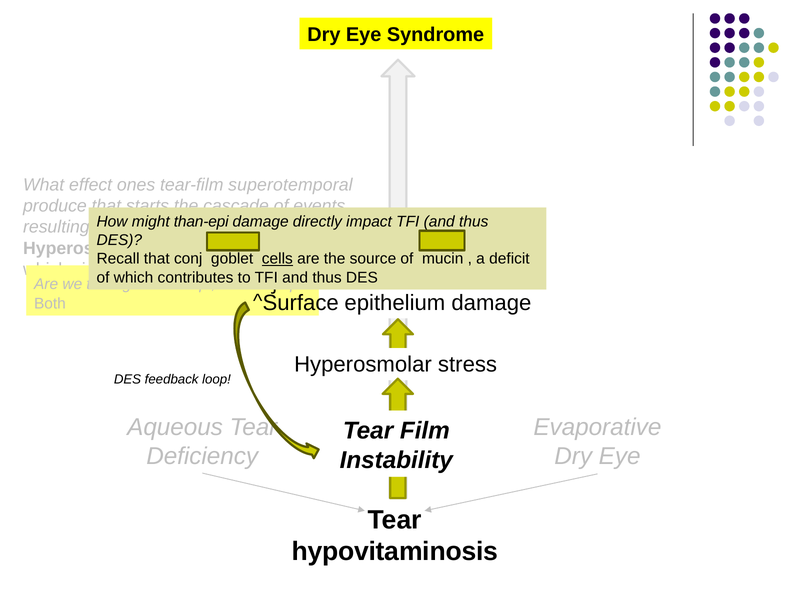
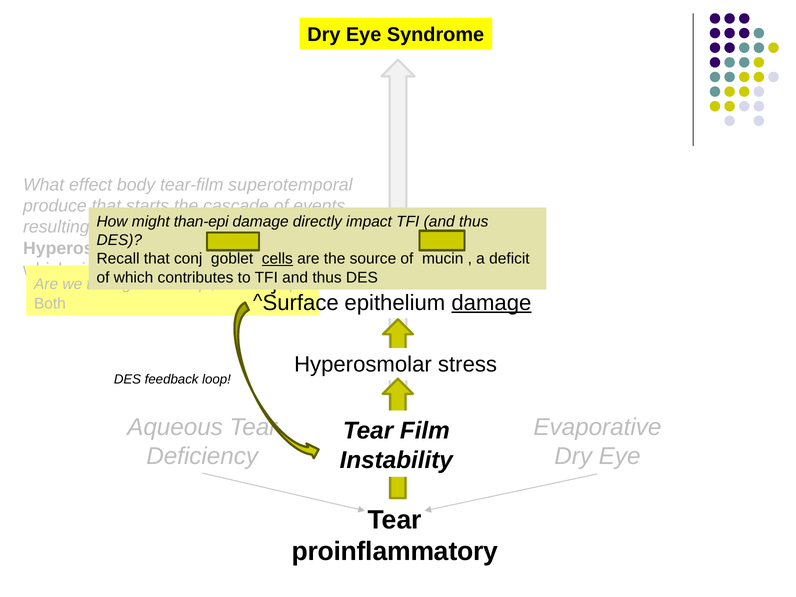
ones: ones -> body
damage at (491, 303) underline: none -> present
hypovitaminosis: hypovitaminosis -> proinflammatory
